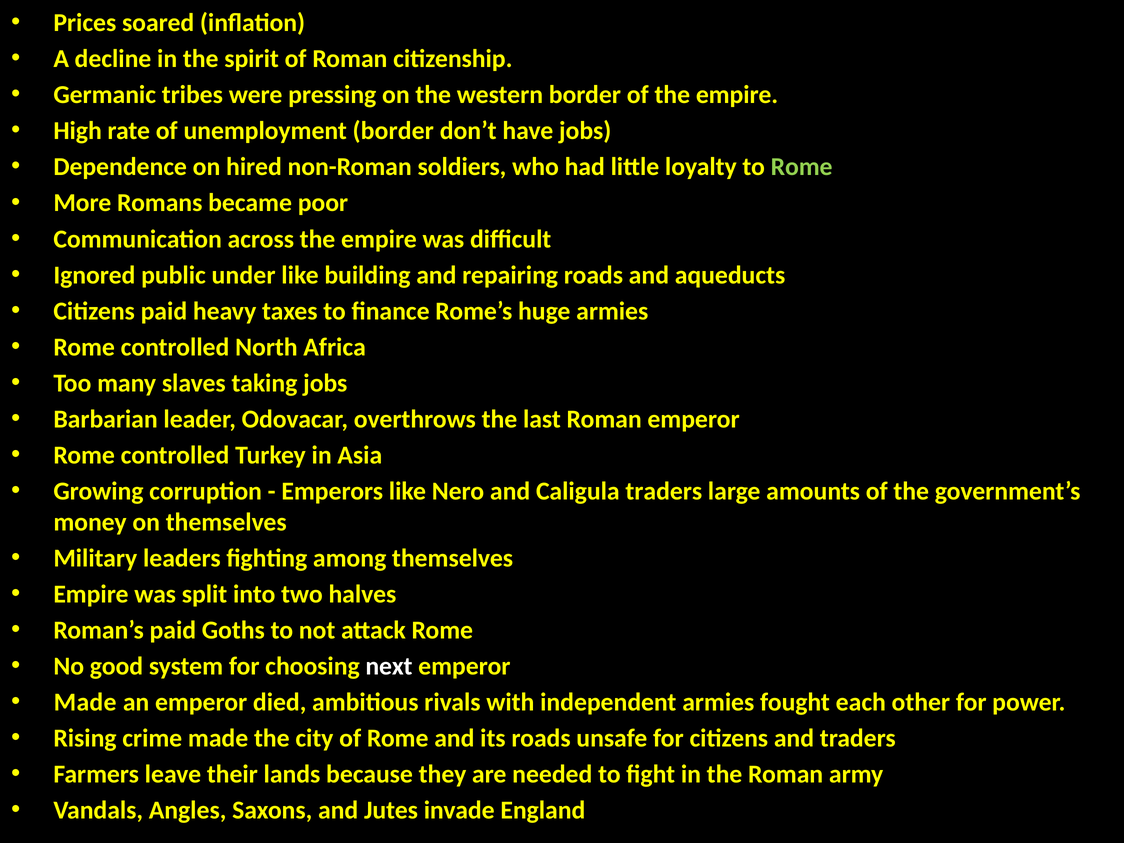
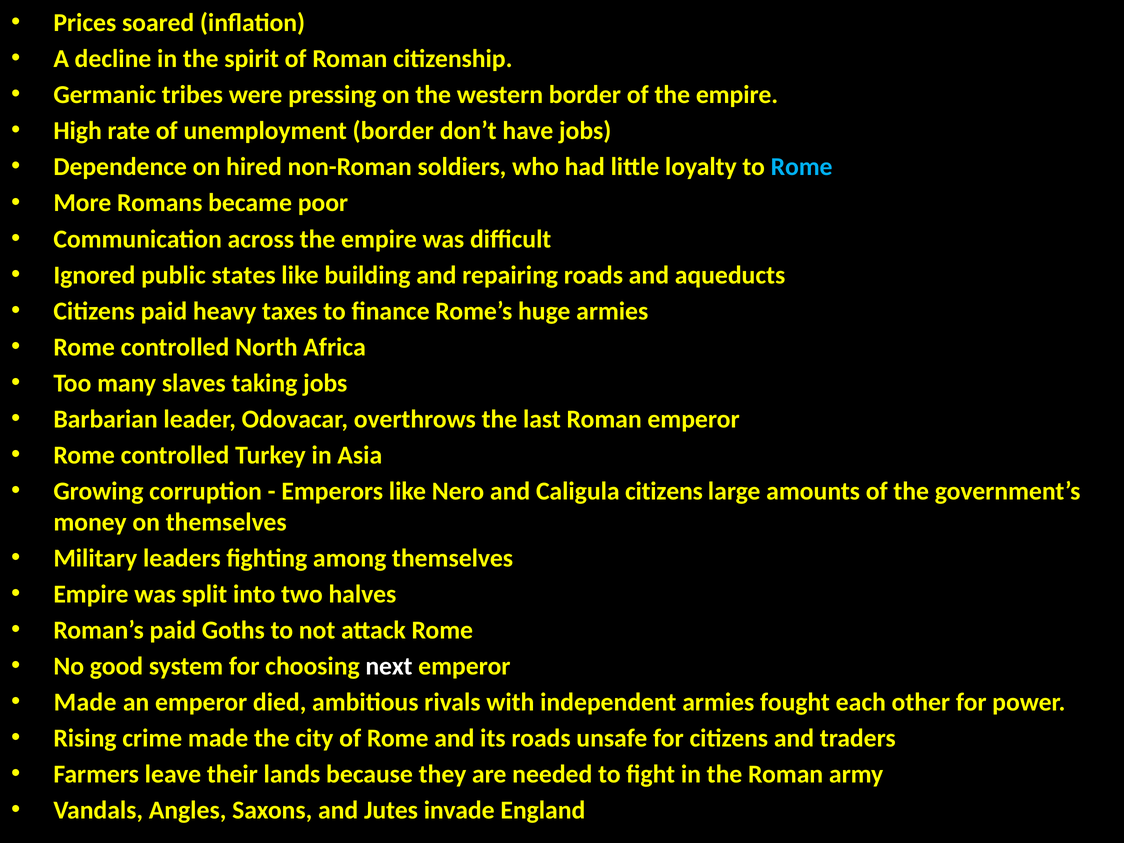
Rome at (802, 167) colour: light green -> light blue
under: under -> states
Caligula traders: traders -> citizens
